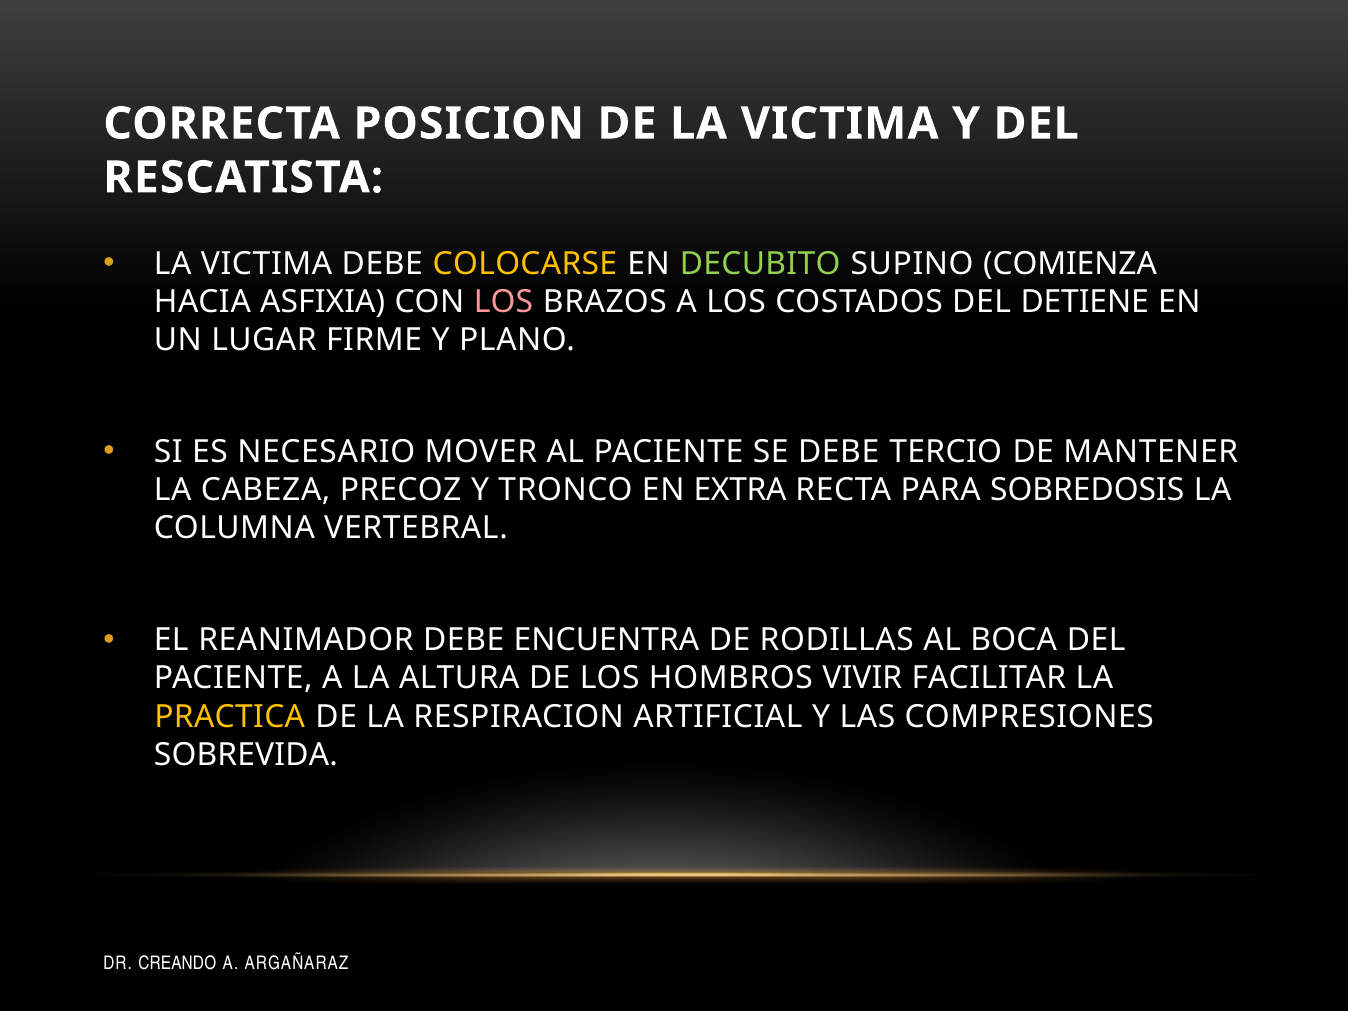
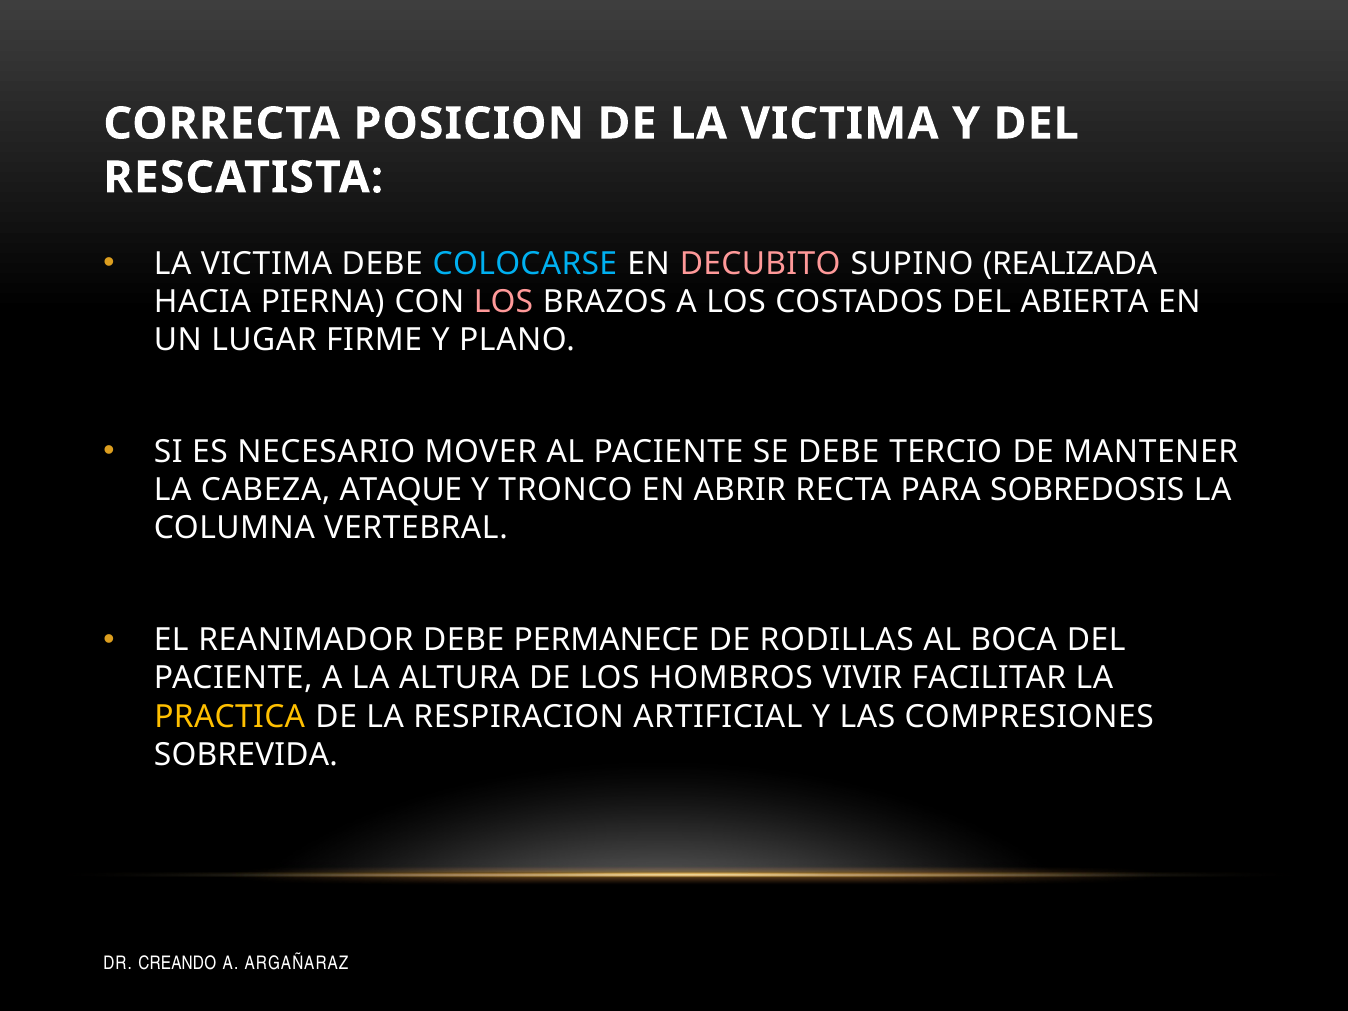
COLOCARSE colour: yellow -> light blue
DECUBITO colour: light green -> pink
COMIENZA: COMIENZA -> REALIZADA
ASFIXIA: ASFIXIA -> PIERNA
DETIENE: DETIENE -> ABIERTA
PRECOZ: PRECOZ -> ATAQUE
EXTRA: EXTRA -> ABRIR
ENCUENTRA: ENCUENTRA -> PERMANECE
